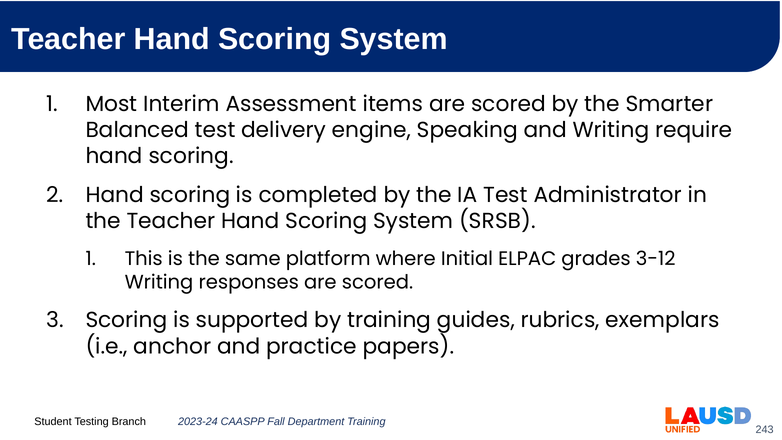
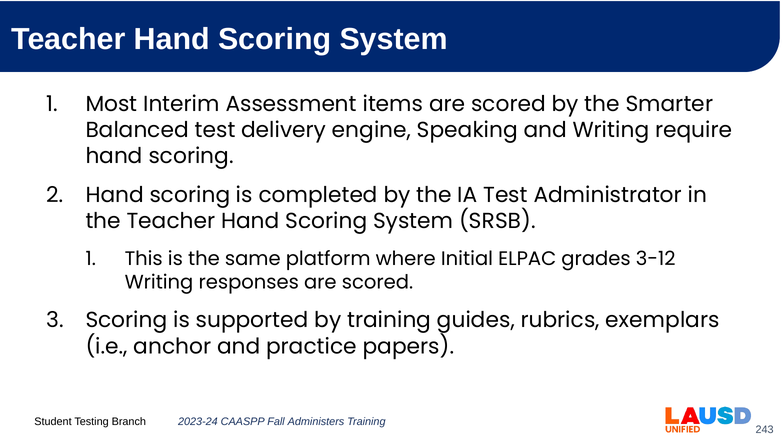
Department: Department -> Administers
